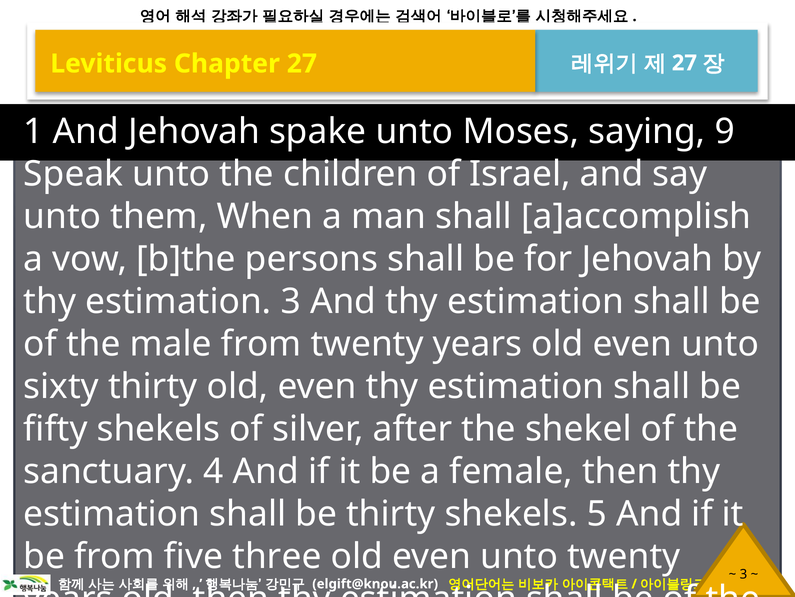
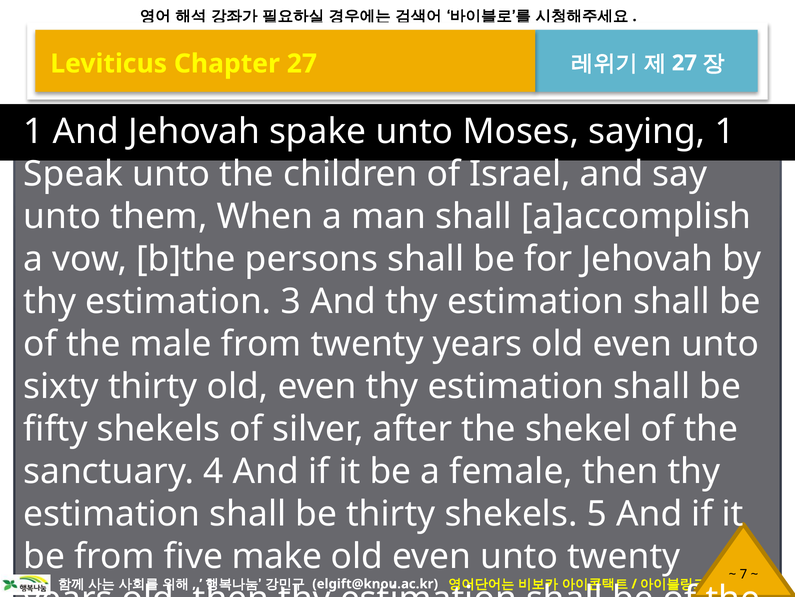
saying 9: 9 -> 1
three: three -> make
3 at (743, 574): 3 -> 7
